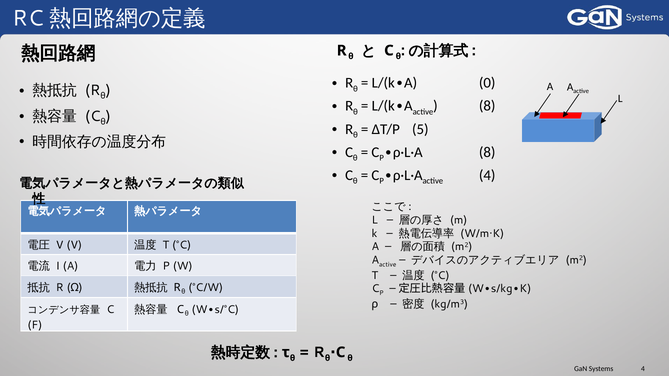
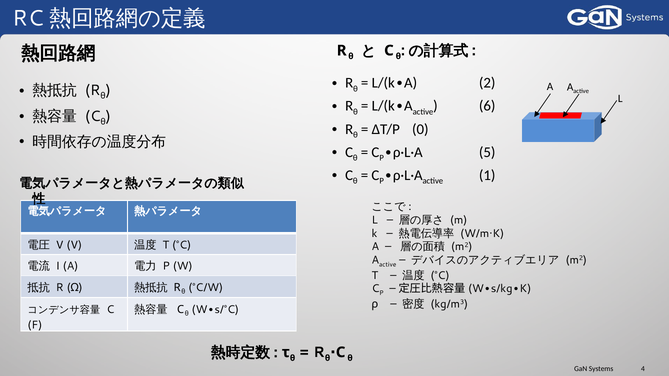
0: 0 -> 2
8 at (487, 106): 8 -> 6
5: 5 -> 0
8 at (487, 152): 8 -> 5
4 at (487, 175): 4 -> 1
